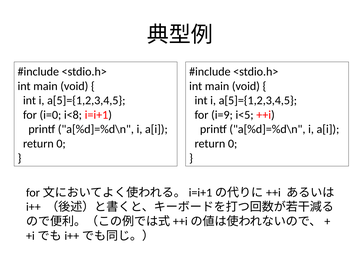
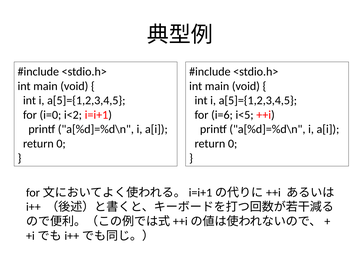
i<8: i<8 -> i<2
i=9: i=9 -> i=6
